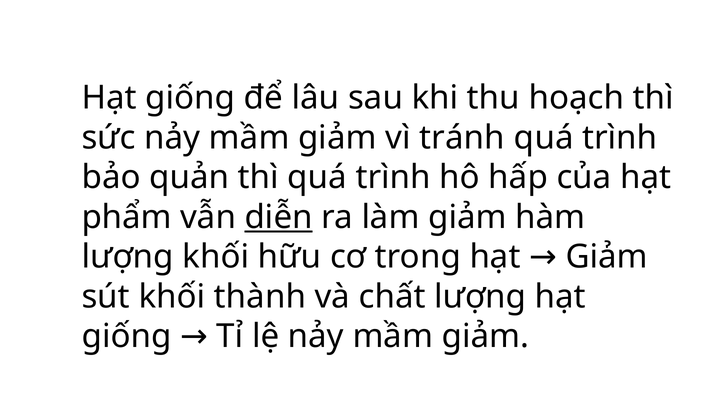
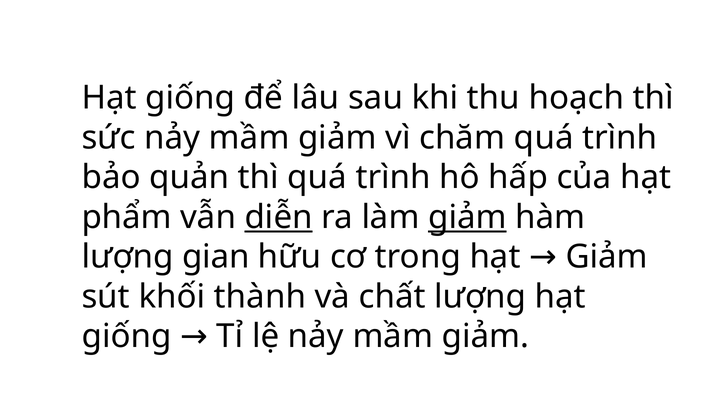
tránh: tránh -> chăm
giảm at (467, 217) underline: none -> present
lượng khối: khối -> gian
